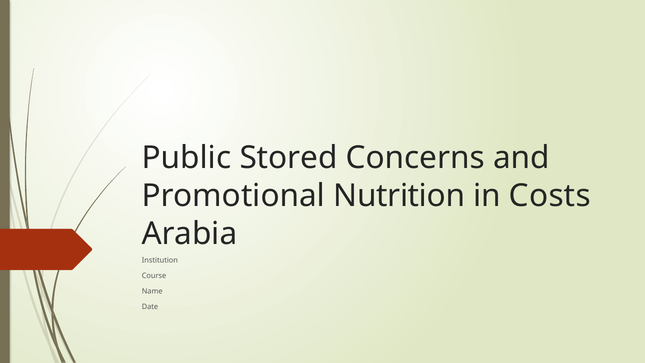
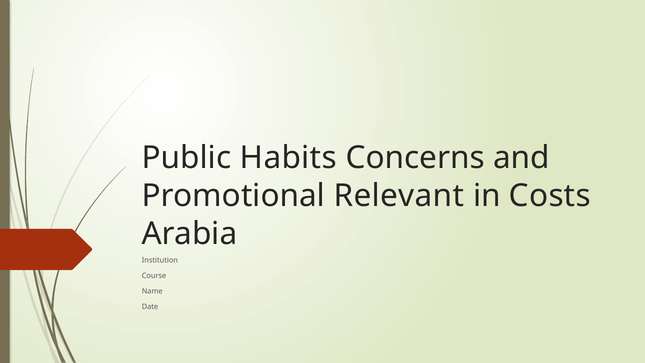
Stored: Stored -> Habits
Nutrition: Nutrition -> Relevant
